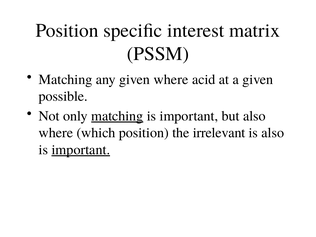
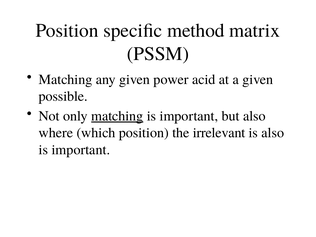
interest: interest -> method
given where: where -> power
important at (81, 150) underline: present -> none
